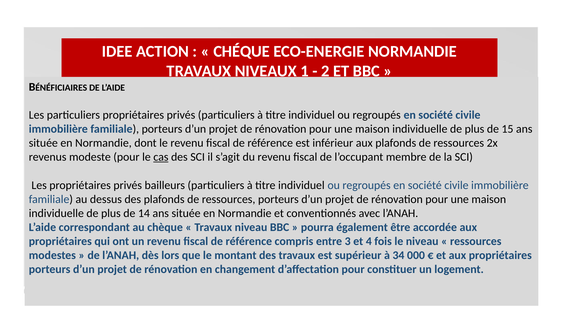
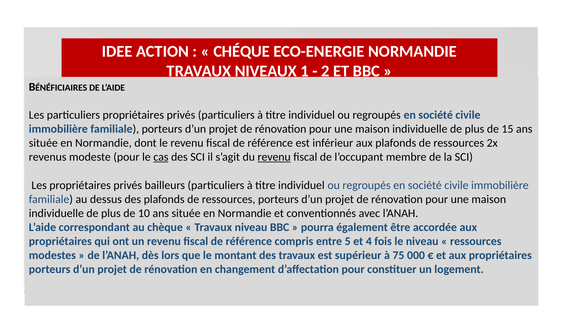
revenu at (274, 157) underline: none -> present
14: 14 -> 10
3: 3 -> 5
34: 34 -> 75
